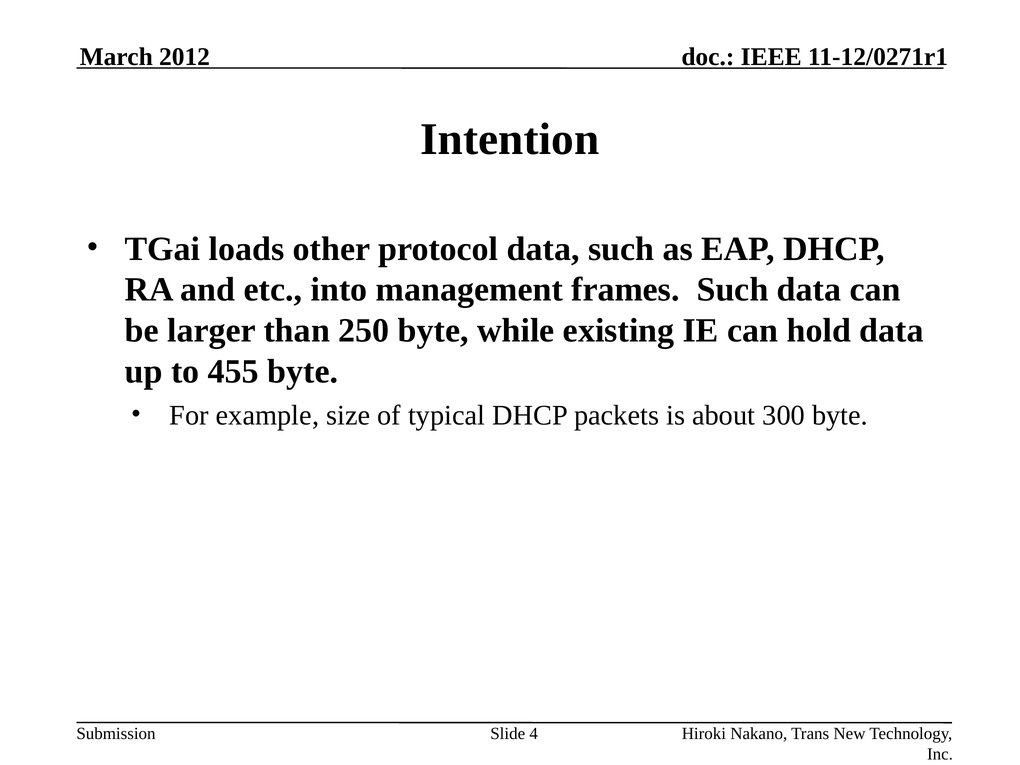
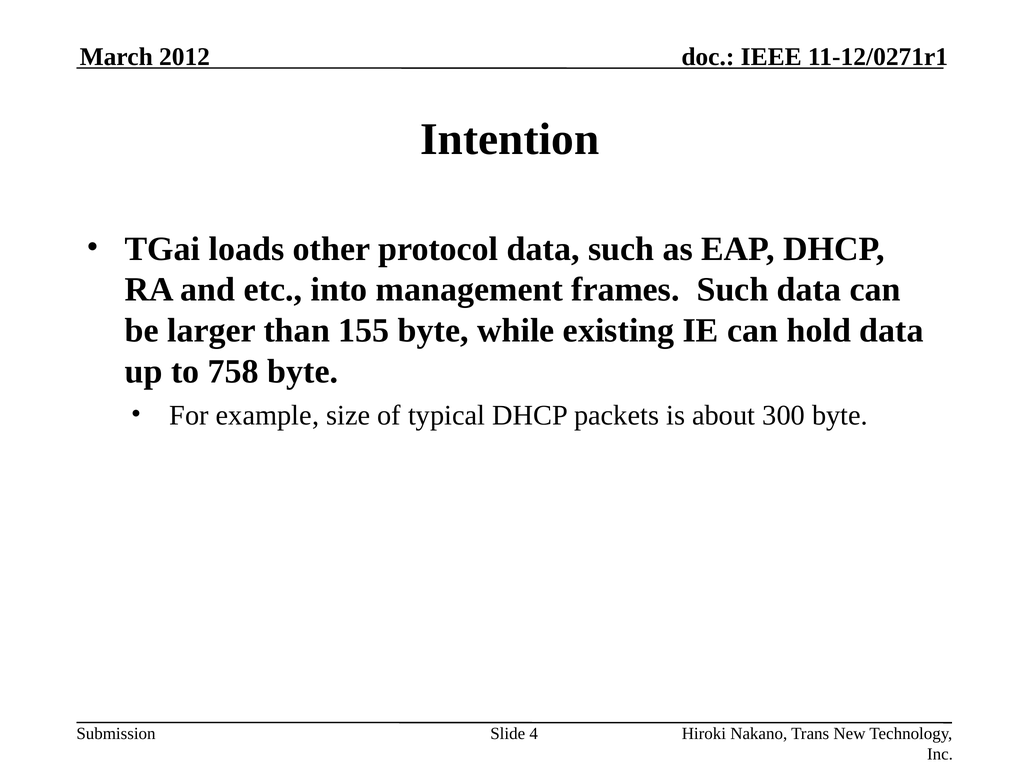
250: 250 -> 155
455: 455 -> 758
